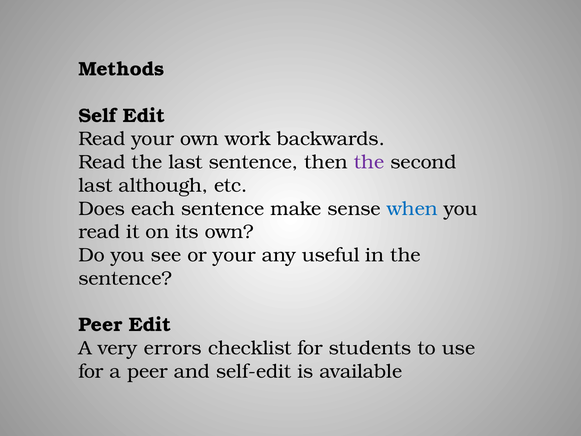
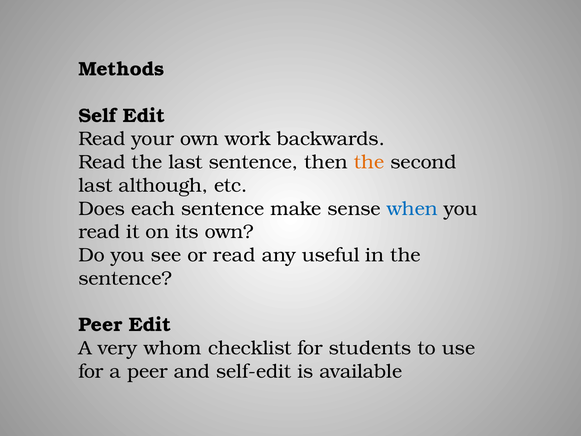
the at (369, 162) colour: purple -> orange
or your: your -> read
errors: errors -> whom
